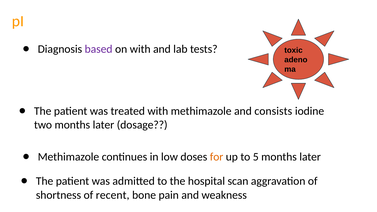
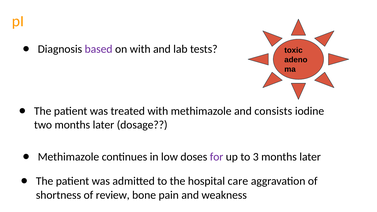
for colour: orange -> purple
5: 5 -> 3
scan: scan -> care
recent: recent -> review
